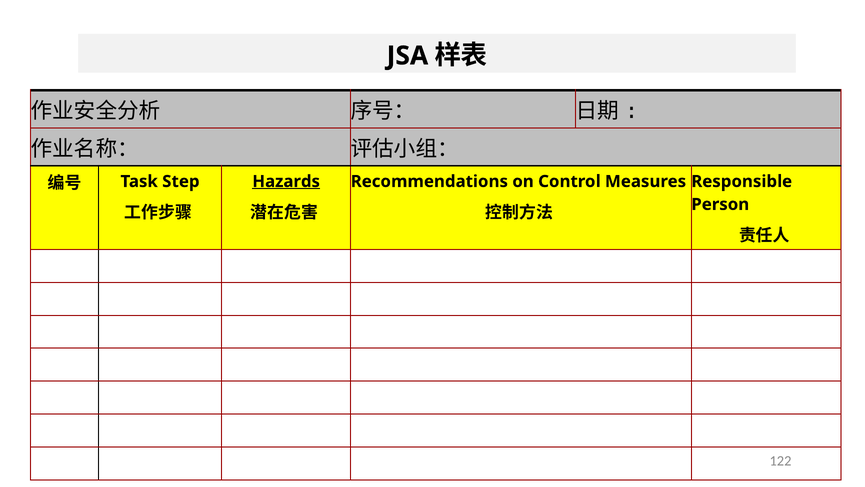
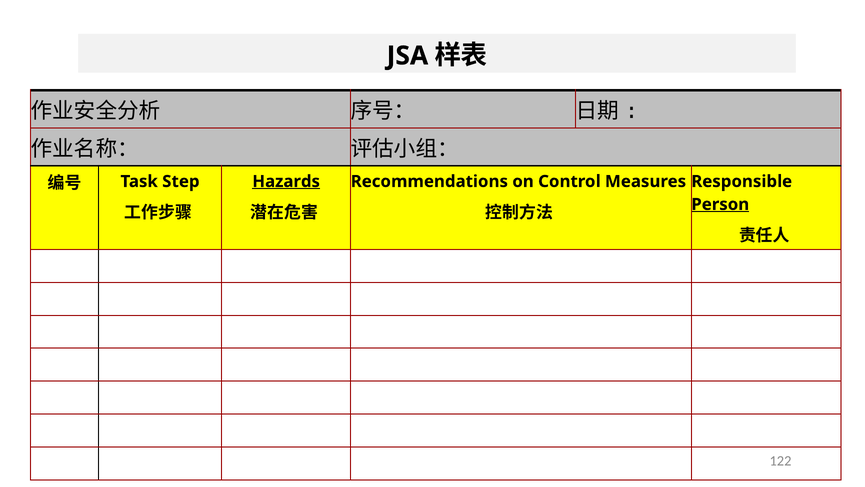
Person underline: none -> present
